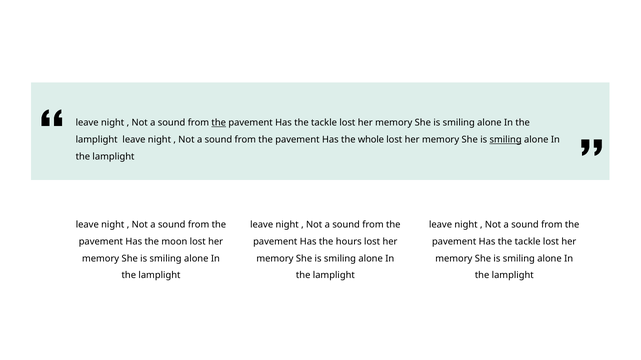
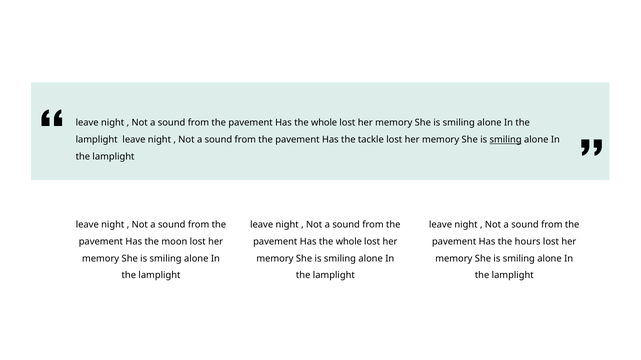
the at (219, 123) underline: present -> none
tackle at (324, 123): tackle -> whole
whole: whole -> tackle
hours at (349, 242): hours -> whole
tackle at (528, 242): tackle -> hours
